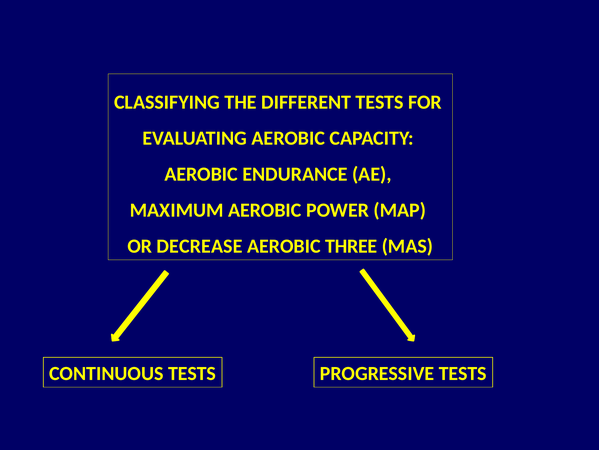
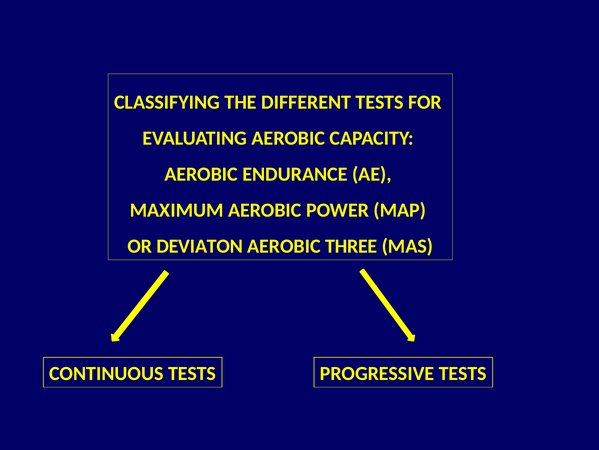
DECREASE: DECREASE -> DEVIATON
